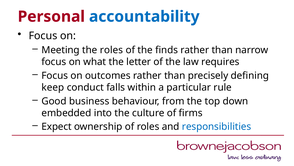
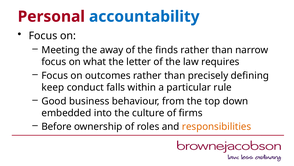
the roles: roles -> away
Expect: Expect -> Before
responsibilities colour: blue -> orange
